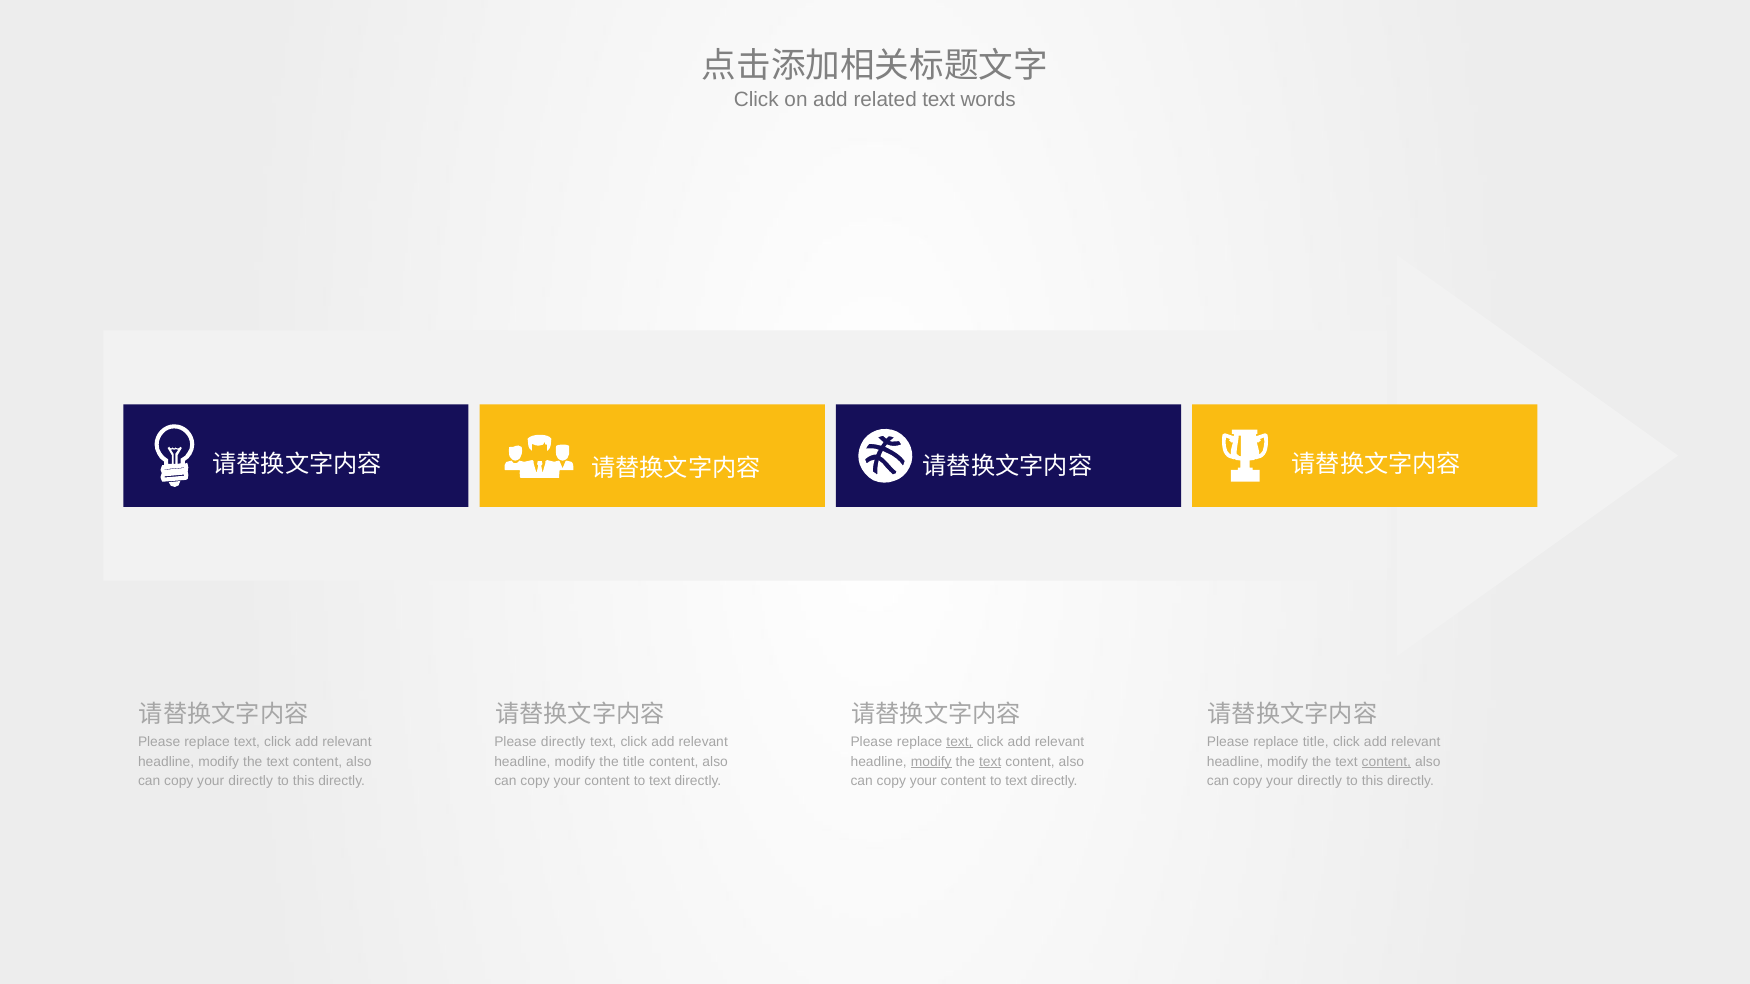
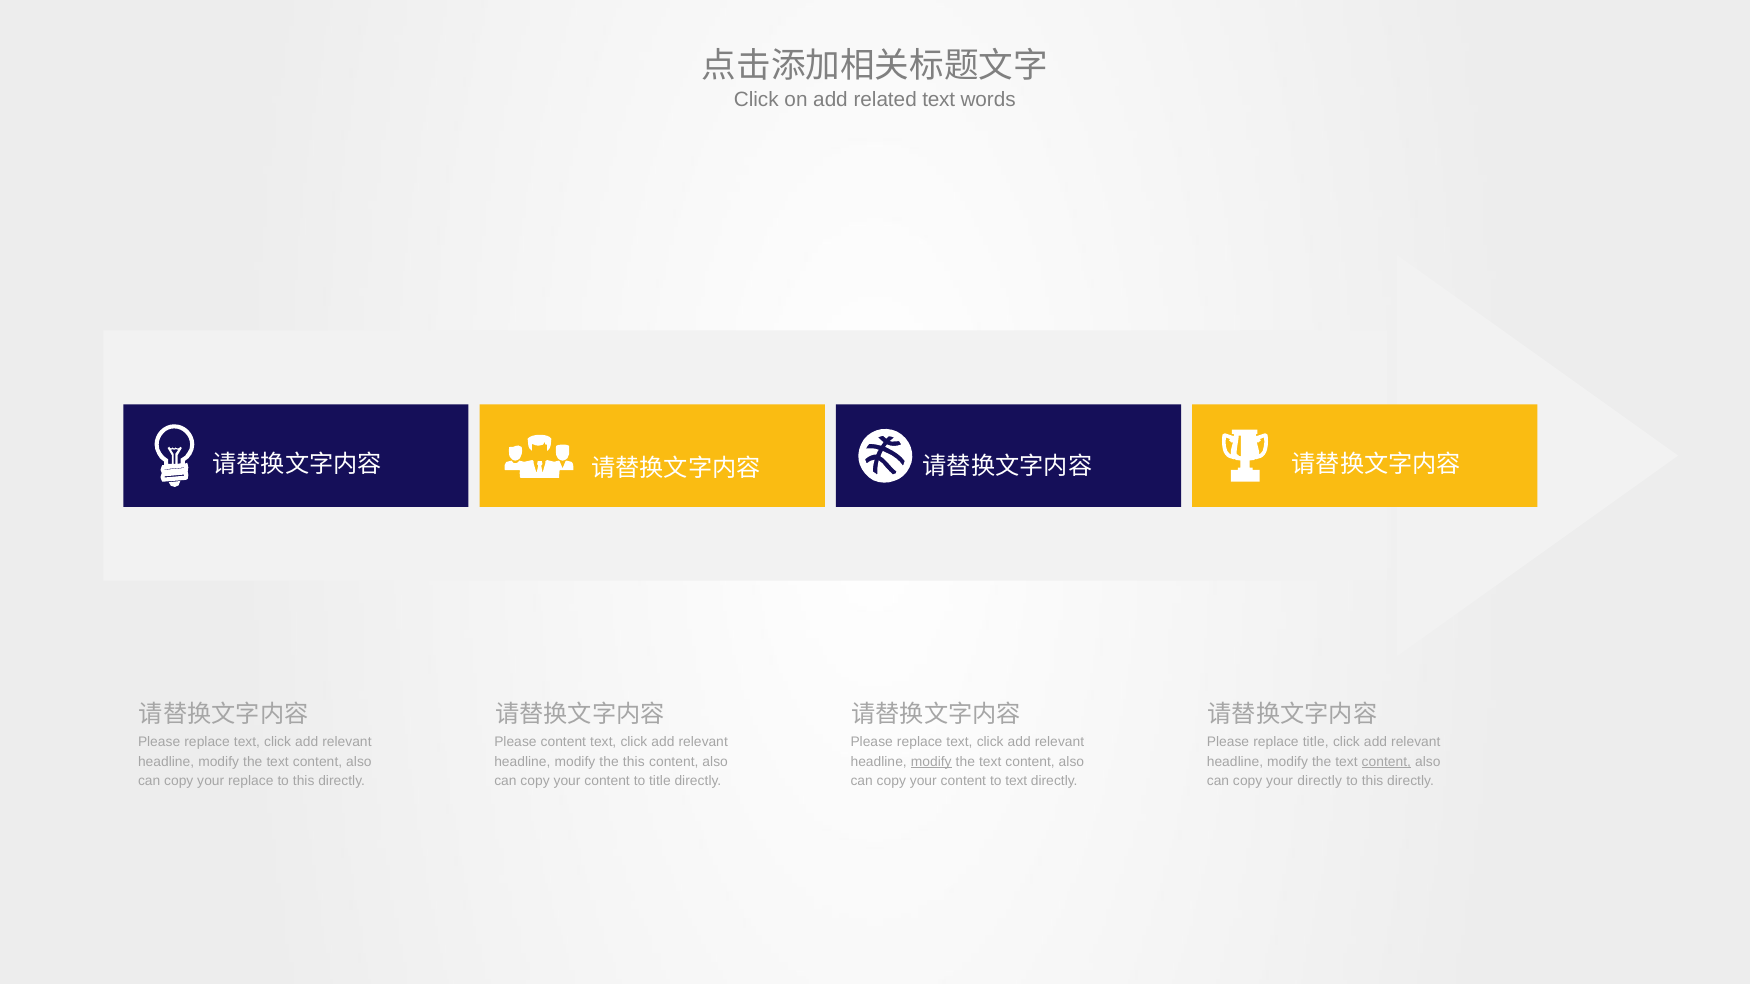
Please directly: directly -> content
text at (959, 742) underline: present -> none
the title: title -> this
text at (990, 762) underline: present -> none
directly at (251, 782): directly -> replace
text at (660, 782): text -> title
